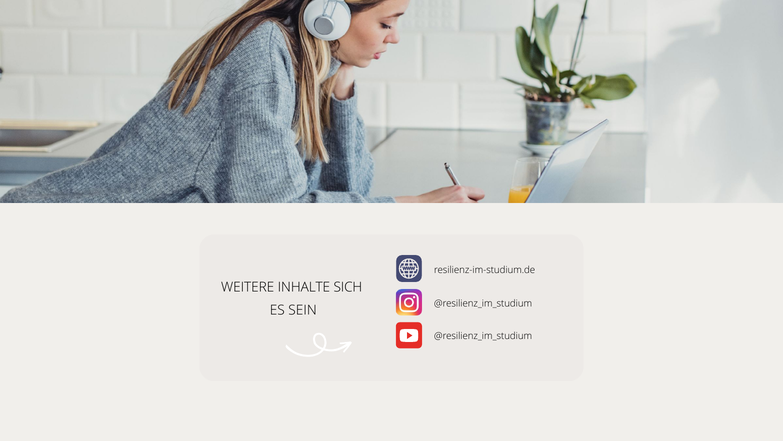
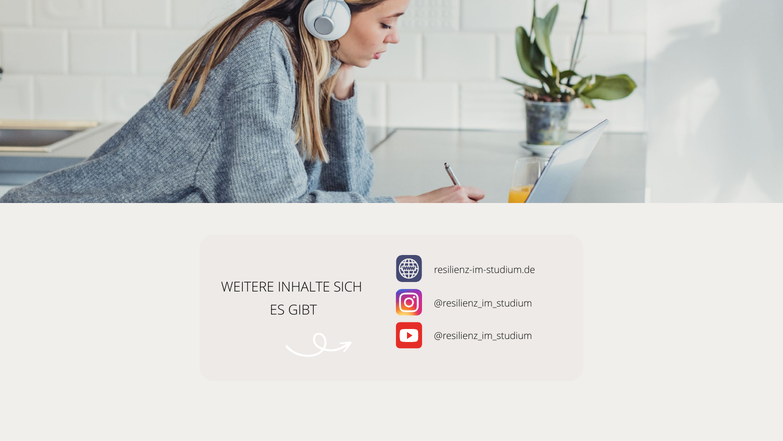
SEIN: SEIN -> GIBT
